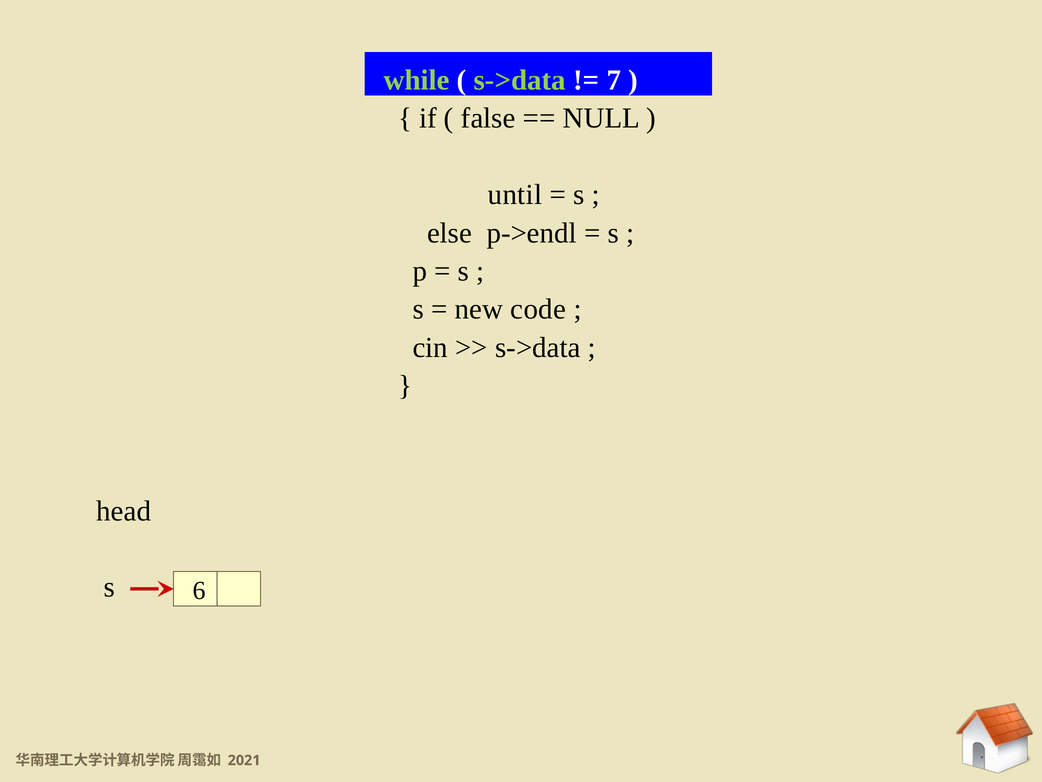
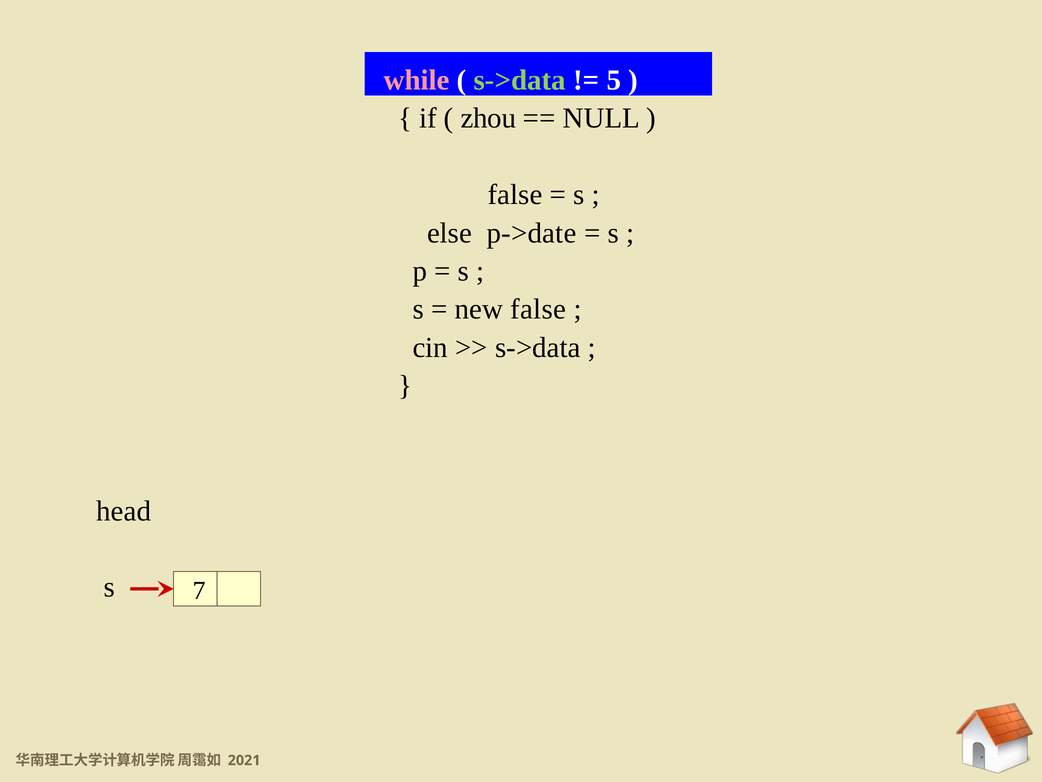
while colour: light green -> pink
7: 7 -> 5
false: false -> zhou
until at (515, 195): until -> false
p->endl: p->endl -> p->date
new code: code -> false
6: 6 -> 7
